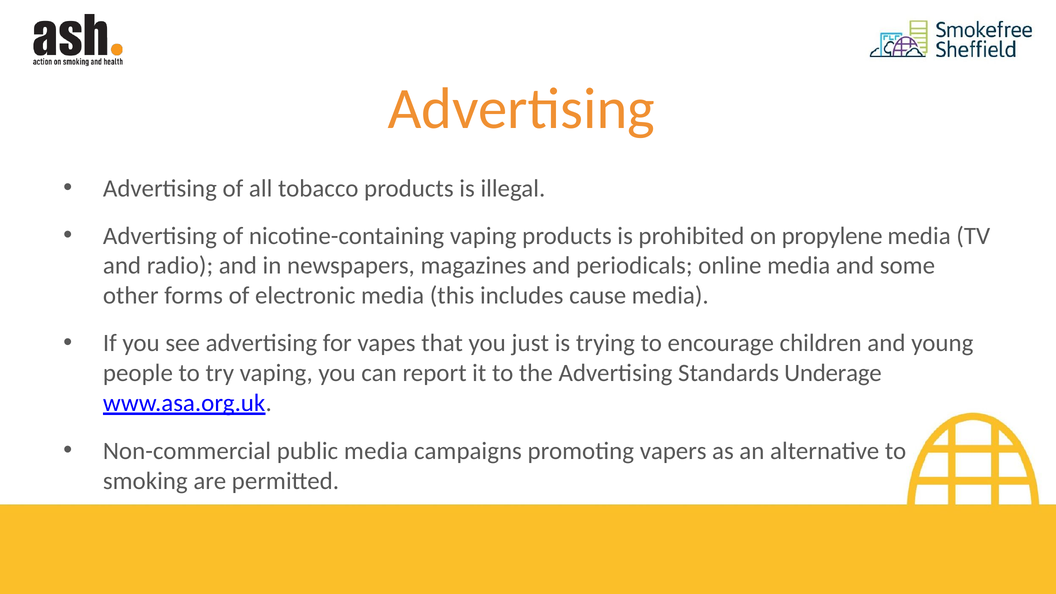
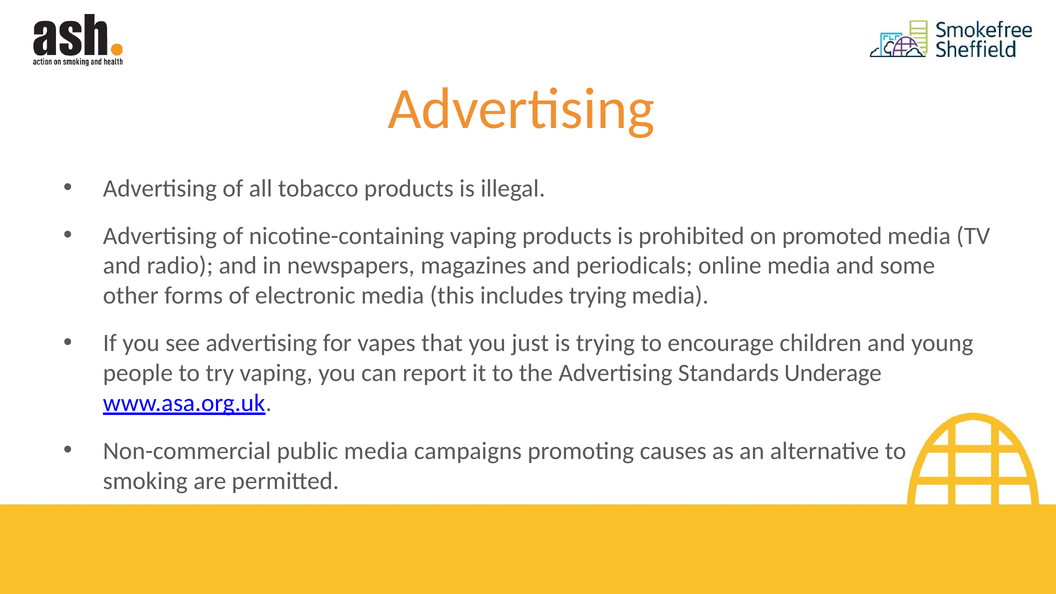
propylene: propylene -> promoted
includes cause: cause -> trying
vapers: vapers -> causes
